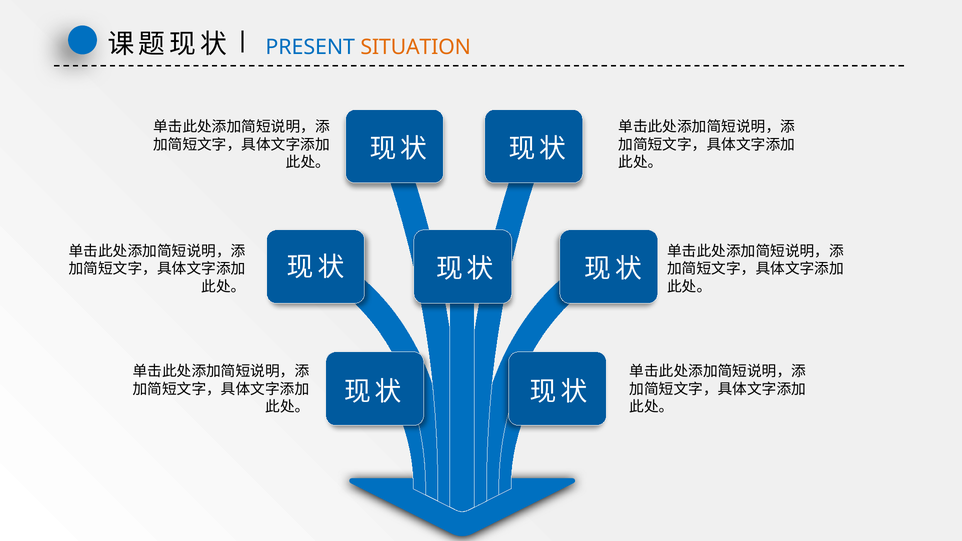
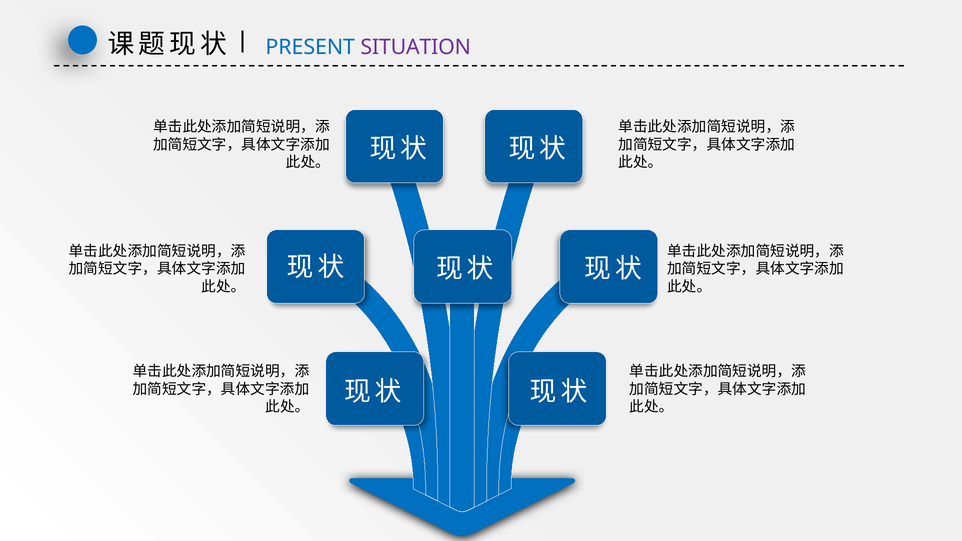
SITUATION colour: orange -> purple
